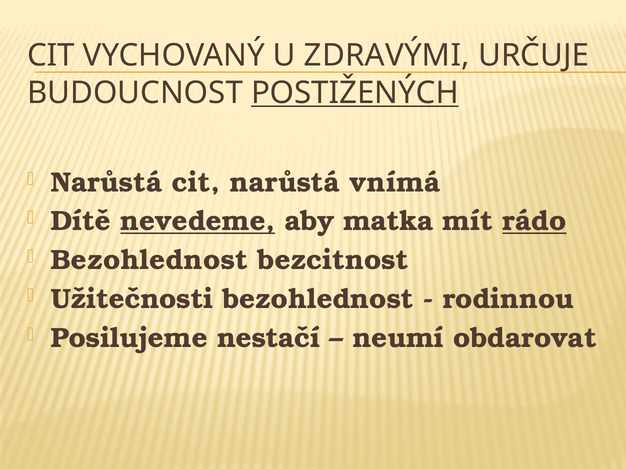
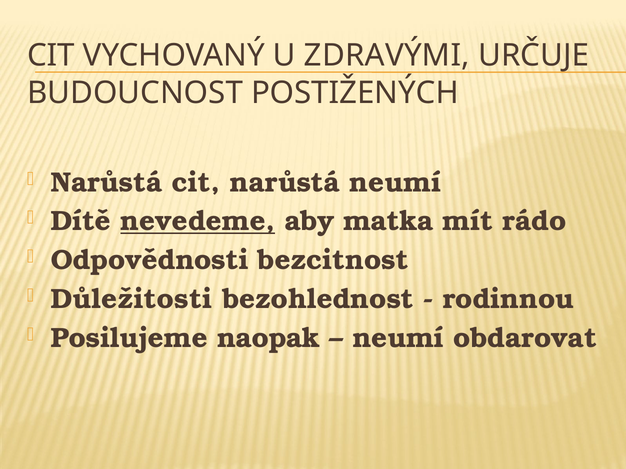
POSTIŽENÝCH underline: present -> none
narůstá vnímá: vnímá -> neumí
rádo underline: present -> none
Bezohlednost at (149, 260): Bezohlednost -> Odpovědnosti
Užitečnosti: Užitečnosti -> Důležitosti
nestačí: nestačí -> naopak
